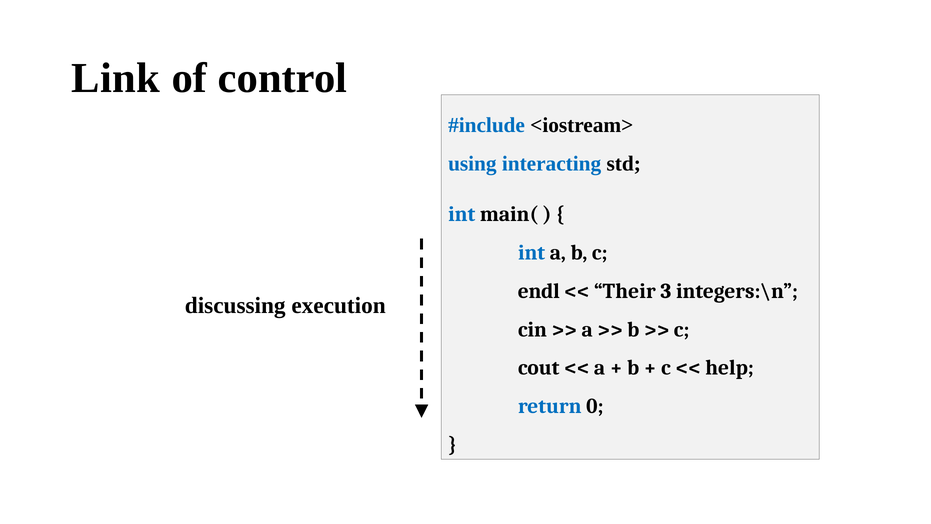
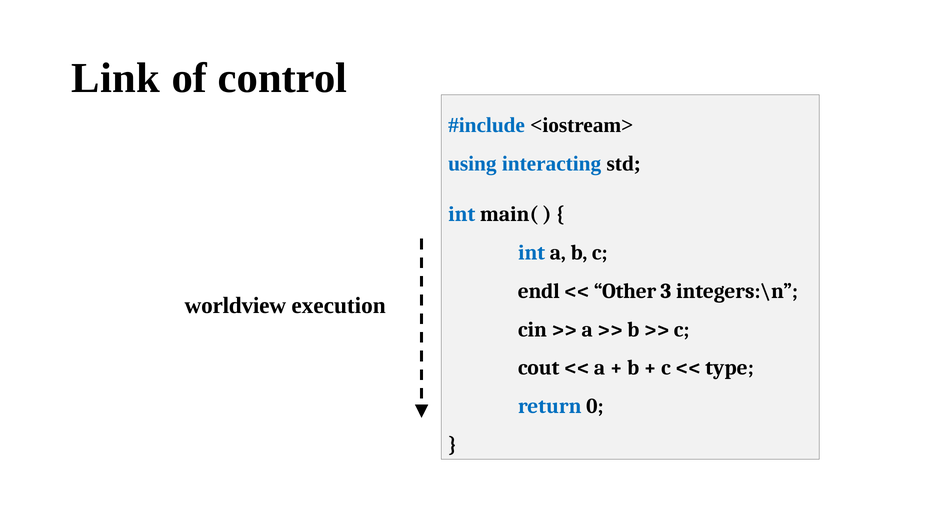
Their: Their -> Other
discussing: discussing -> worldview
help: help -> type
